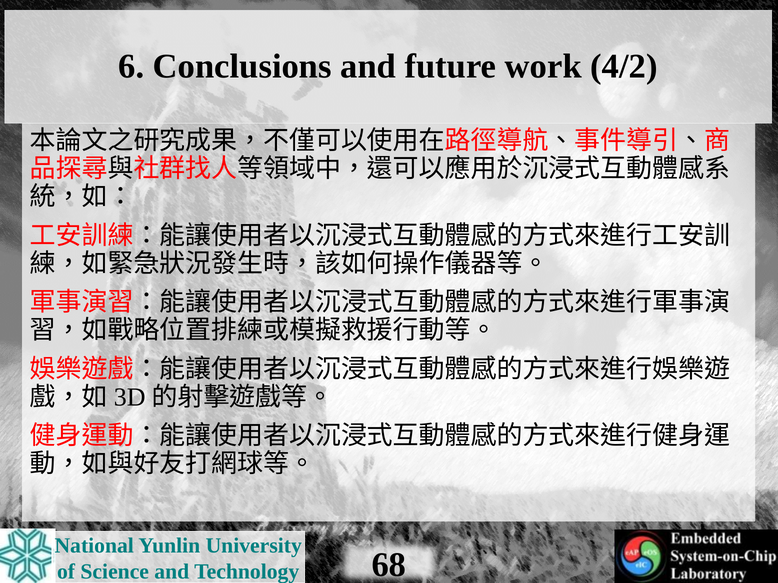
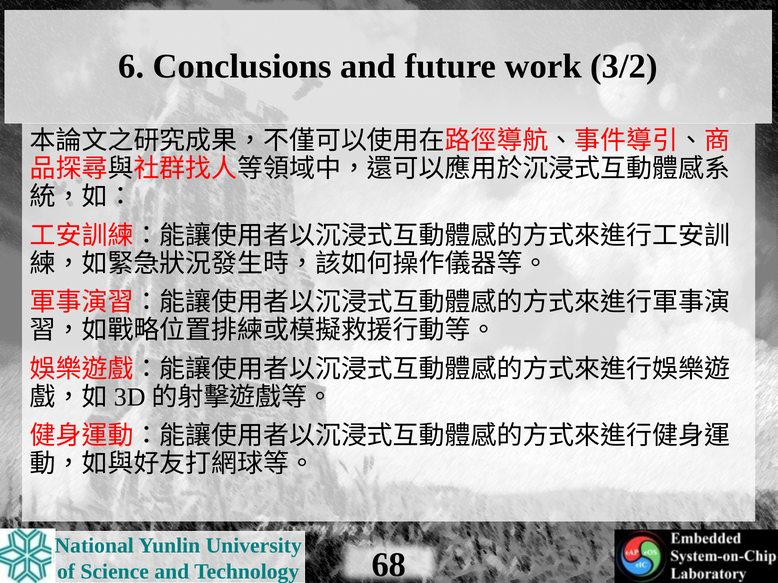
4/2: 4/2 -> 3/2
